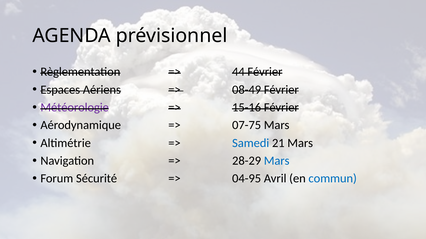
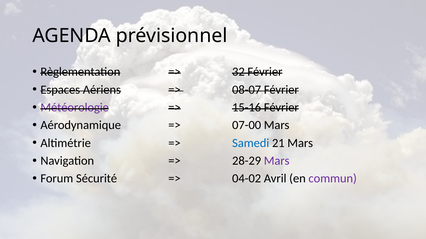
44: 44 -> 32
08-49: 08-49 -> 08-07
07-75: 07-75 -> 07-00
Mars at (277, 161) colour: blue -> purple
04-95: 04-95 -> 04-02
commun colour: blue -> purple
